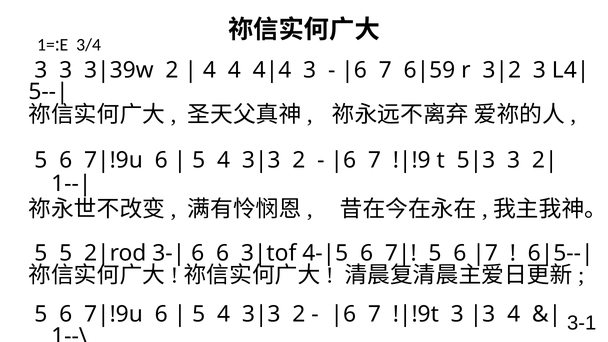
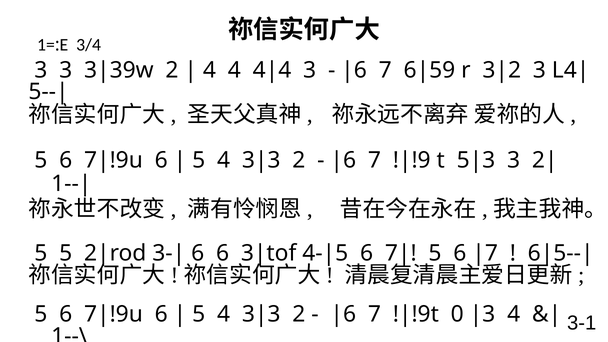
3 at (457, 314): 3 -> 0
